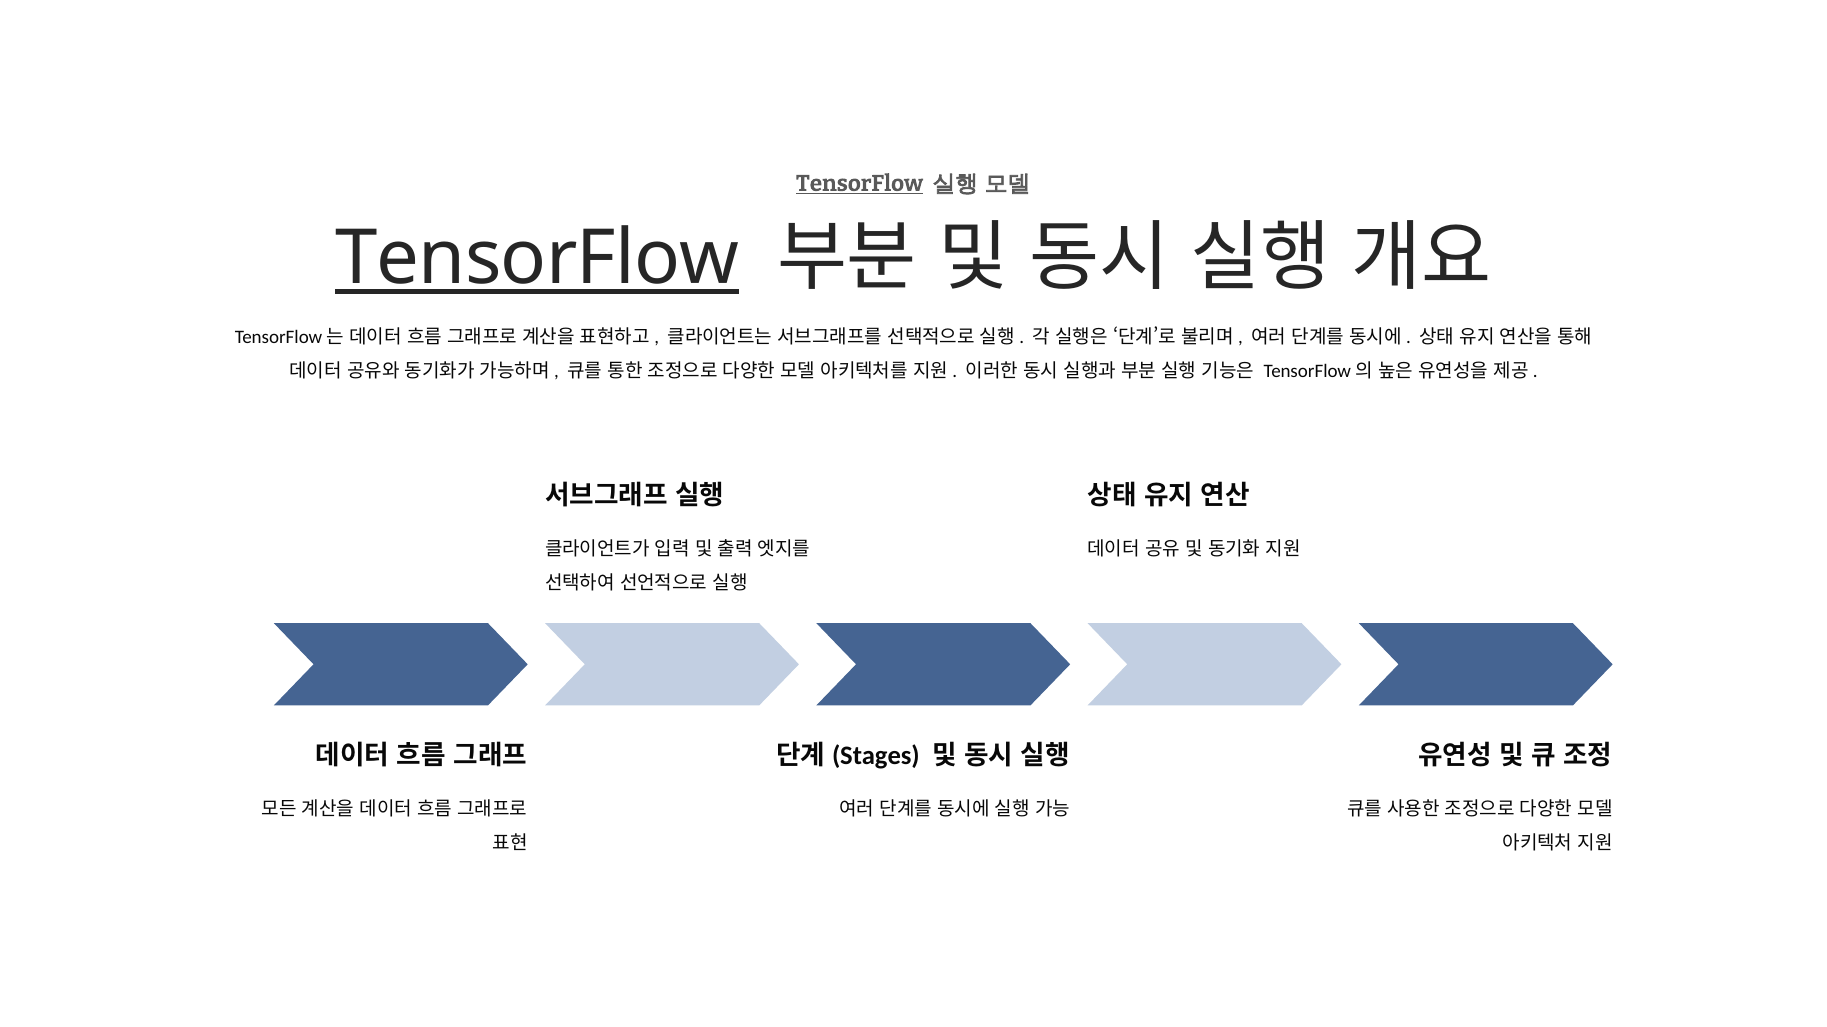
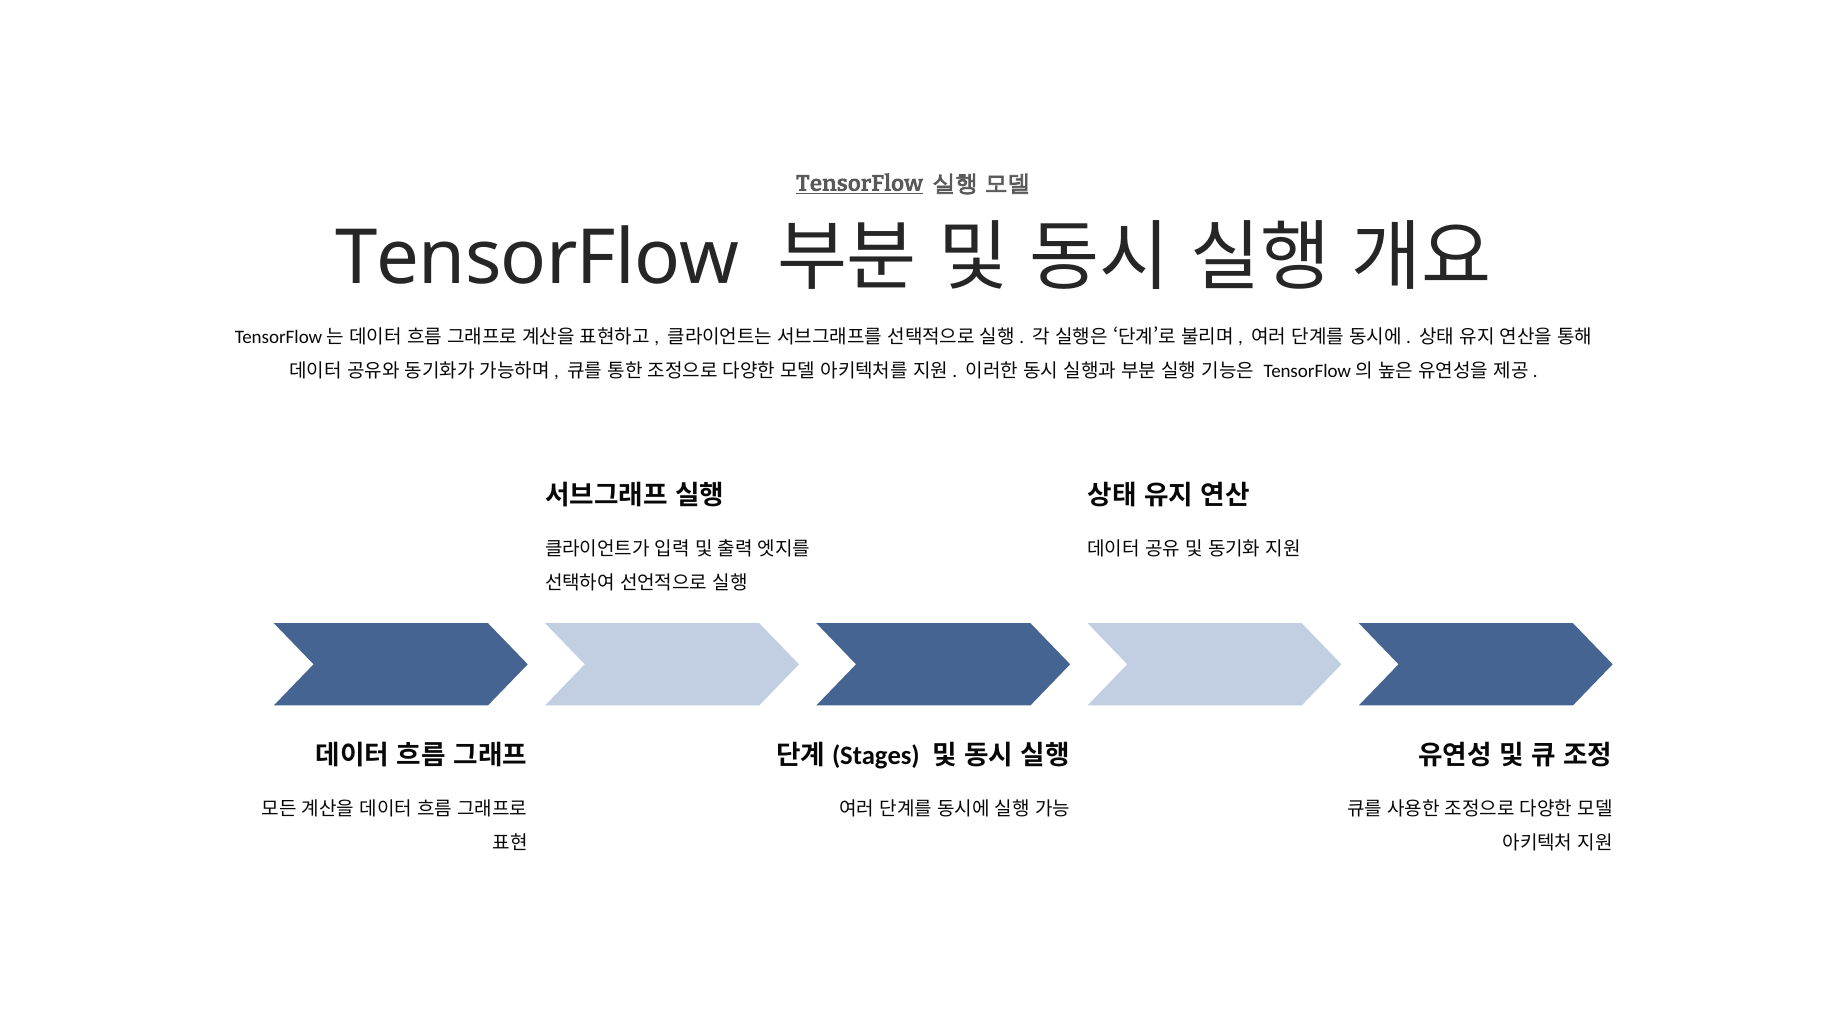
TensorFlow at (537, 259) underline: present -> none
